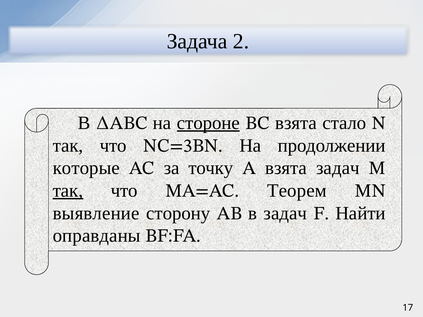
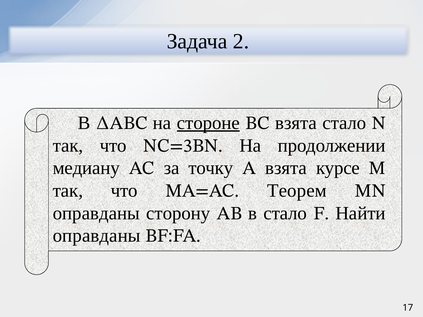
которые: которые -> медиану
взята задач: задач -> курсе
так at (68, 191) underline: present -> none
выявление at (96, 213): выявление -> оправданы
в задач: задач -> стало
